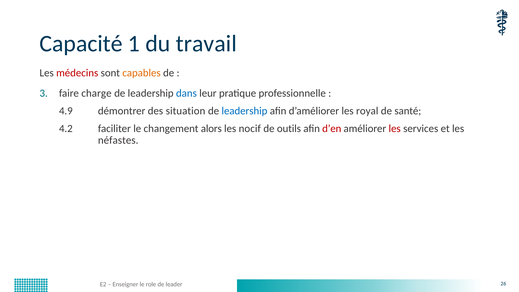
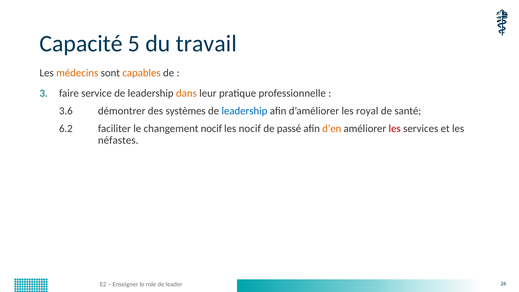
1: 1 -> 5
médecins colour: red -> orange
charge: charge -> service
dans colour: blue -> orange
4.9: 4.9 -> 3.6
situation: situation -> systèmes
4.2: 4.2 -> 6.2
changement alors: alors -> nocif
outils: outils -> passé
d’en colour: red -> orange
